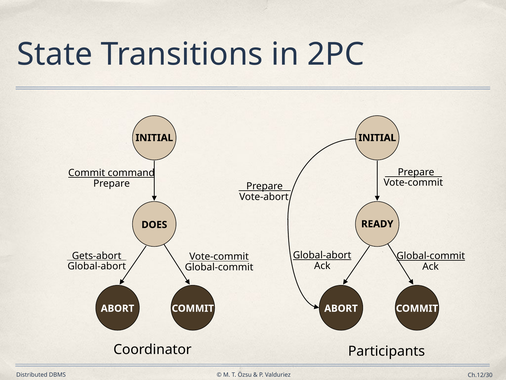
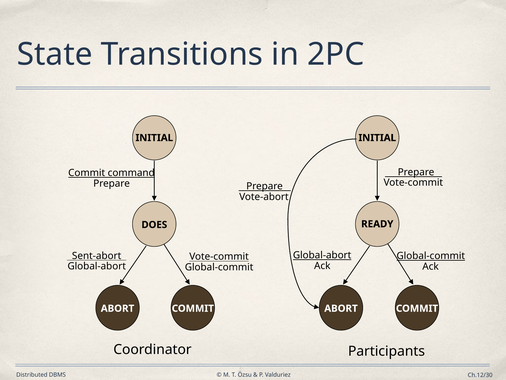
Gets-abort: Gets-abort -> Sent-abort
